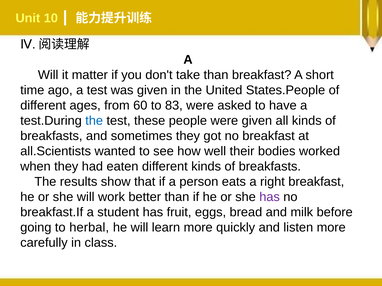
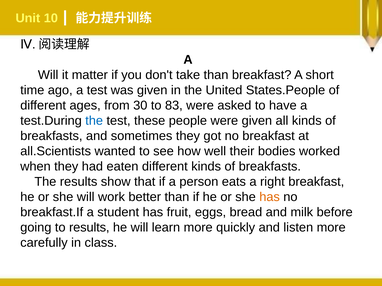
60: 60 -> 30
has at (270, 197) colour: purple -> orange
to herbal: herbal -> results
